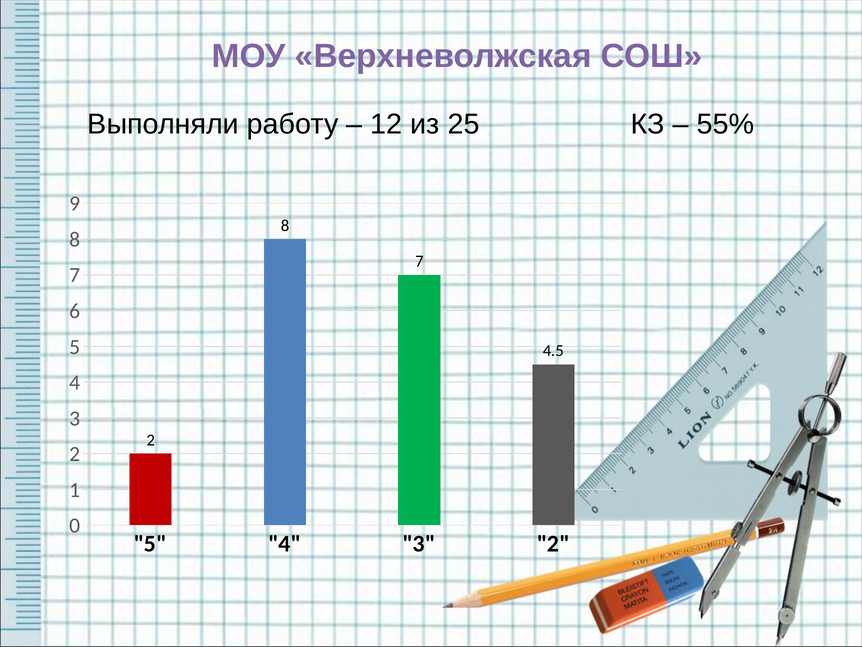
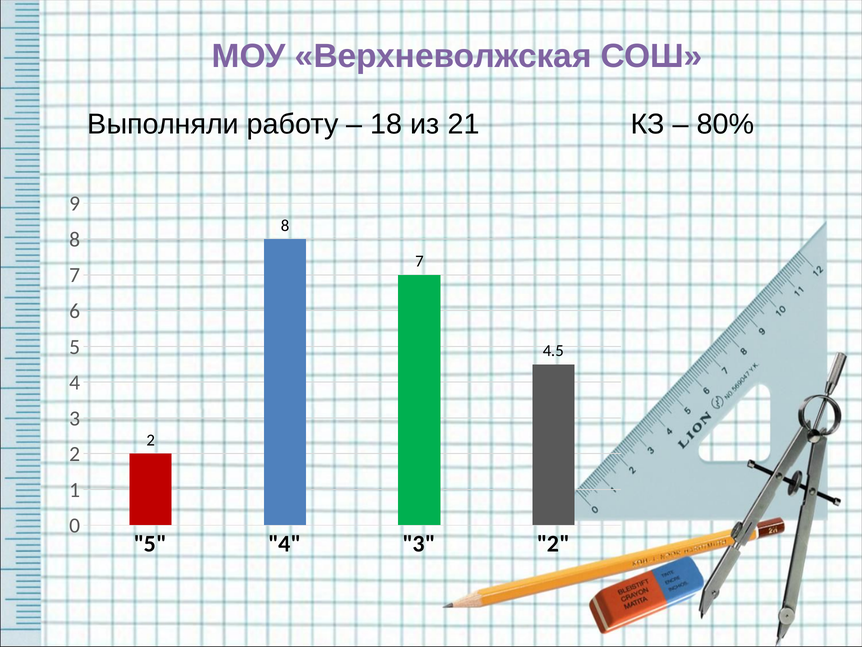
12: 12 -> 18
25: 25 -> 21
55%: 55% -> 80%
